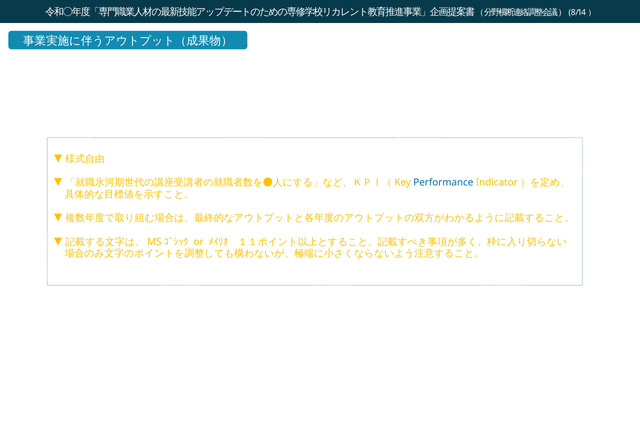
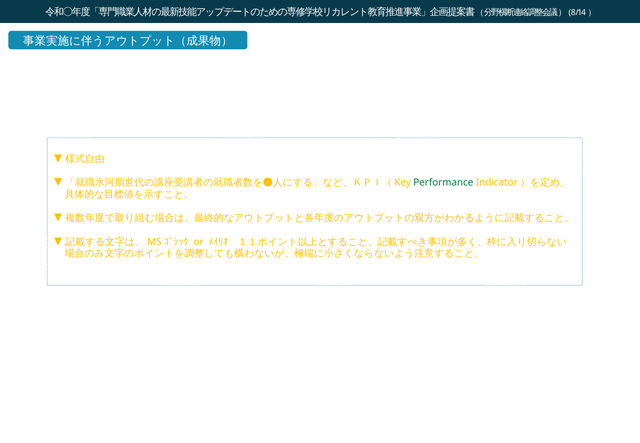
Performance colour: blue -> green
